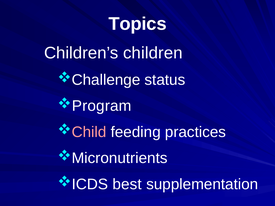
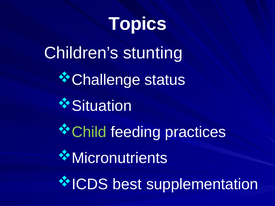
children: children -> stunting
Program: Program -> Situation
Child colour: pink -> light green
